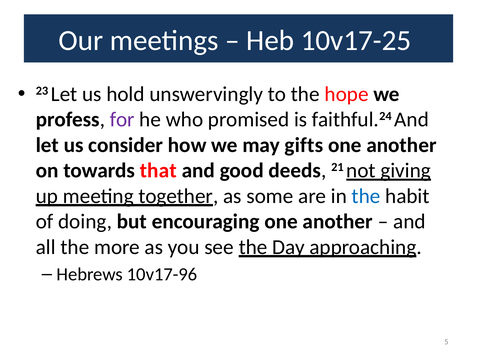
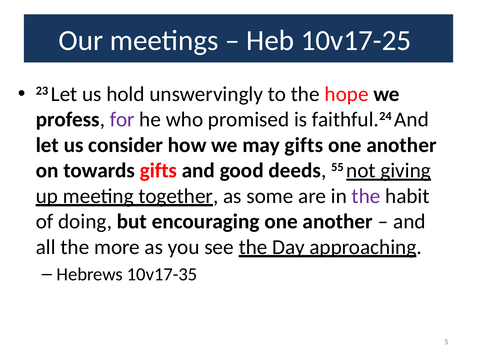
towards that: that -> gifts
21: 21 -> 55
the at (366, 196) colour: blue -> purple
10v17-96: 10v17-96 -> 10v17-35
